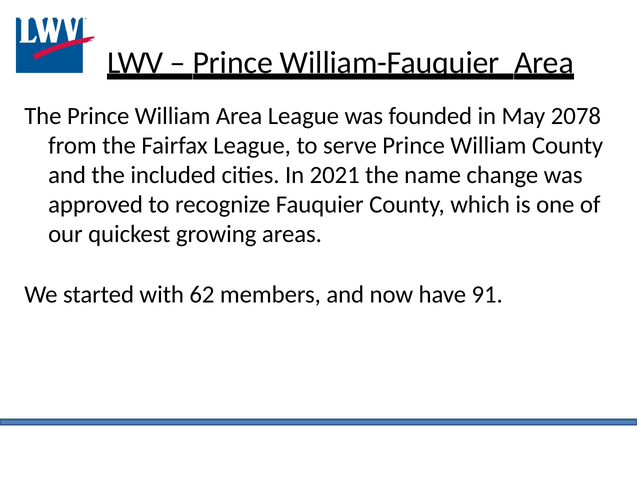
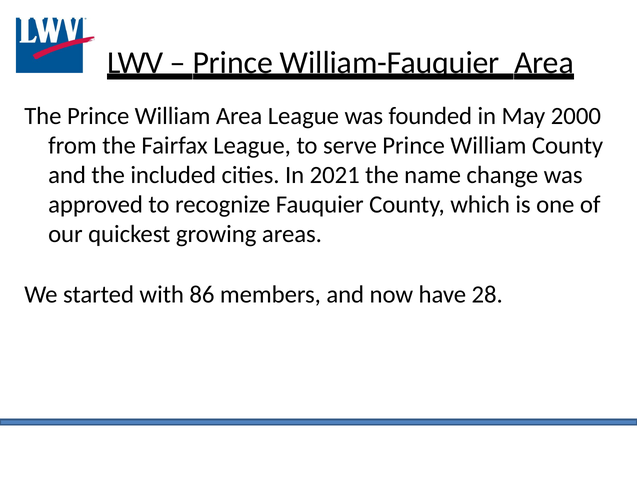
2078: 2078 -> 2000
62: 62 -> 86
91: 91 -> 28
